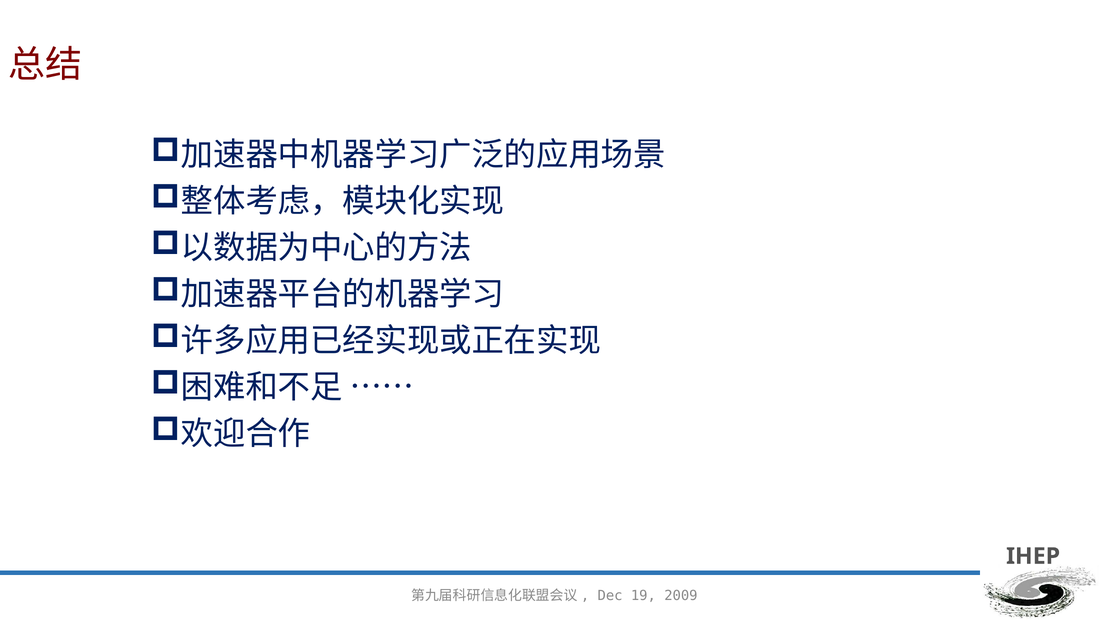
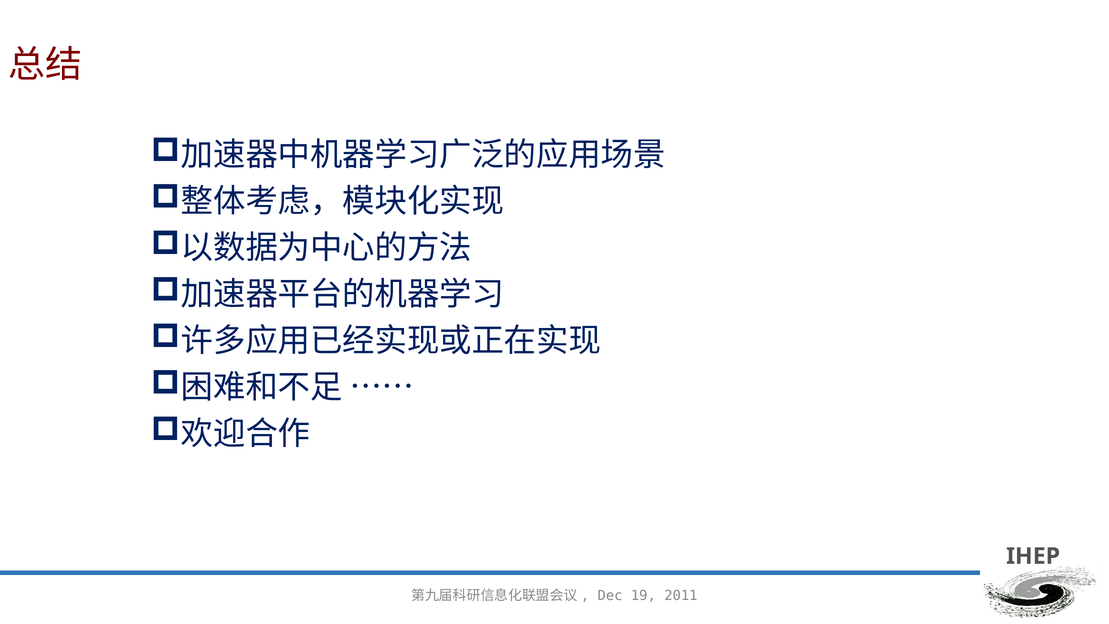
2009: 2009 -> 2011
